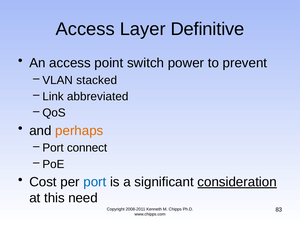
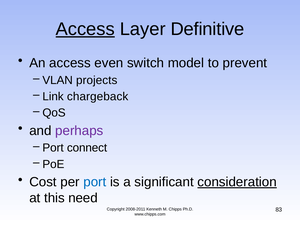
Access at (85, 29) underline: none -> present
point: point -> even
power: power -> model
stacked: stacked -> projects
abbreviated: abbreviated -> chargeback
perhaps colour: orange -> purple
